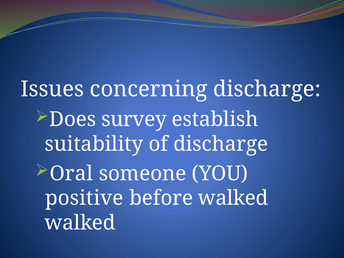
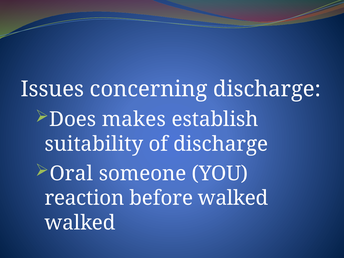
survey: survey -> makes
positive: positive -> reaction
